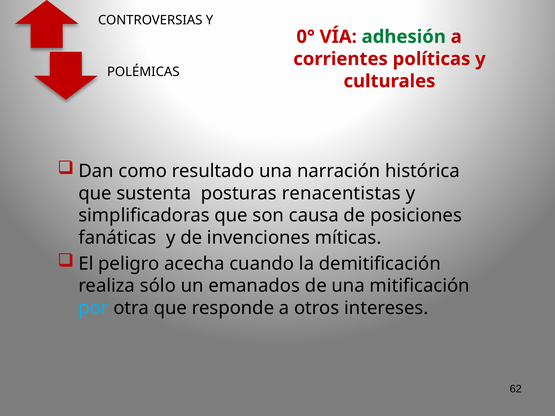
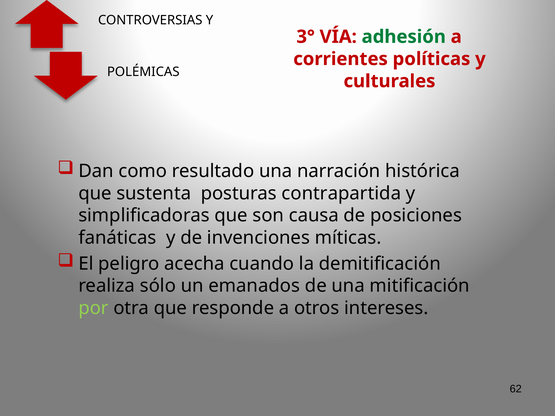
0°: 0° -> 3°
renacentistas: renacentistas -> contrapartida
por colour: light blue -> light green
